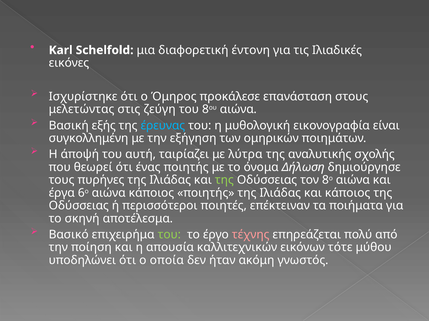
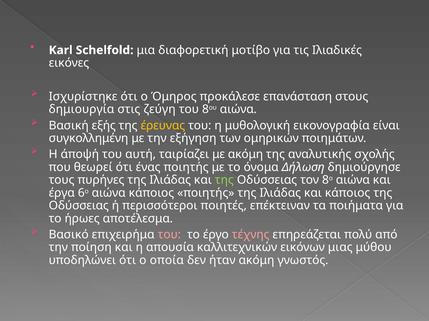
έντονη: έντονη -> μοτίβο
μελετώντας: μελετώντας -> δημιουργία
έρευνας colour: light blue -> yellow
με λύτρα: λύτρα -> ακόμη
σκηνή: σκηνή -> ήρωες
του at (169, 235) colour: light green -> pink
τότε: τότε -> μιας
